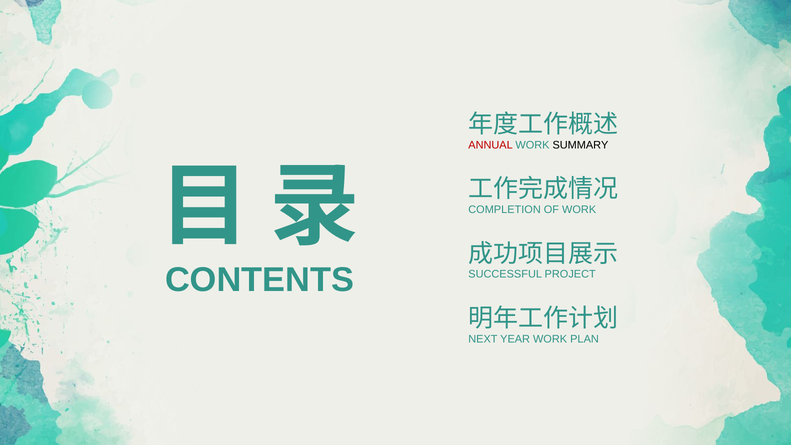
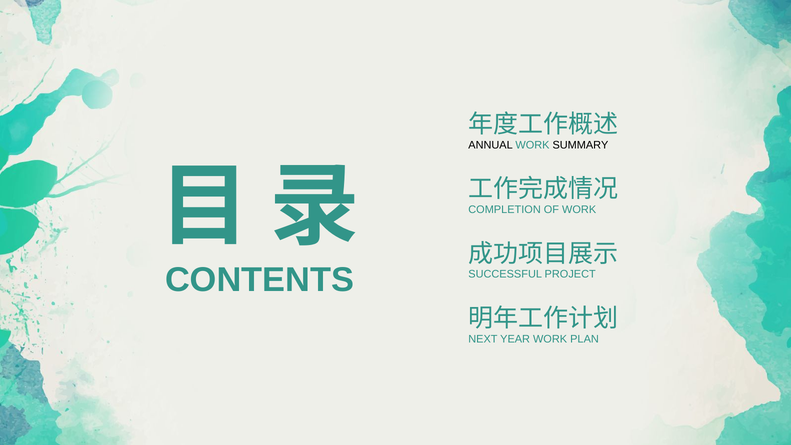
ANNUAL colour: red -> black
